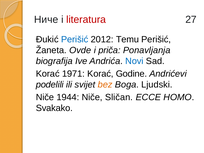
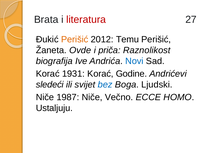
Ниче: Ниче -> Brata
Perišić at (75, 39) colour: blue -> orange
Ponavljanja: Ponavljanja -> Raznolikost
1971: 1971 -> 1931
podelili: podelili -> sledeći
bez colour: orange -> blue
1944: 1944 -> 1987
Sličan: Sličan -> Večno
Svakako: Svakako -> Ustaljuju
